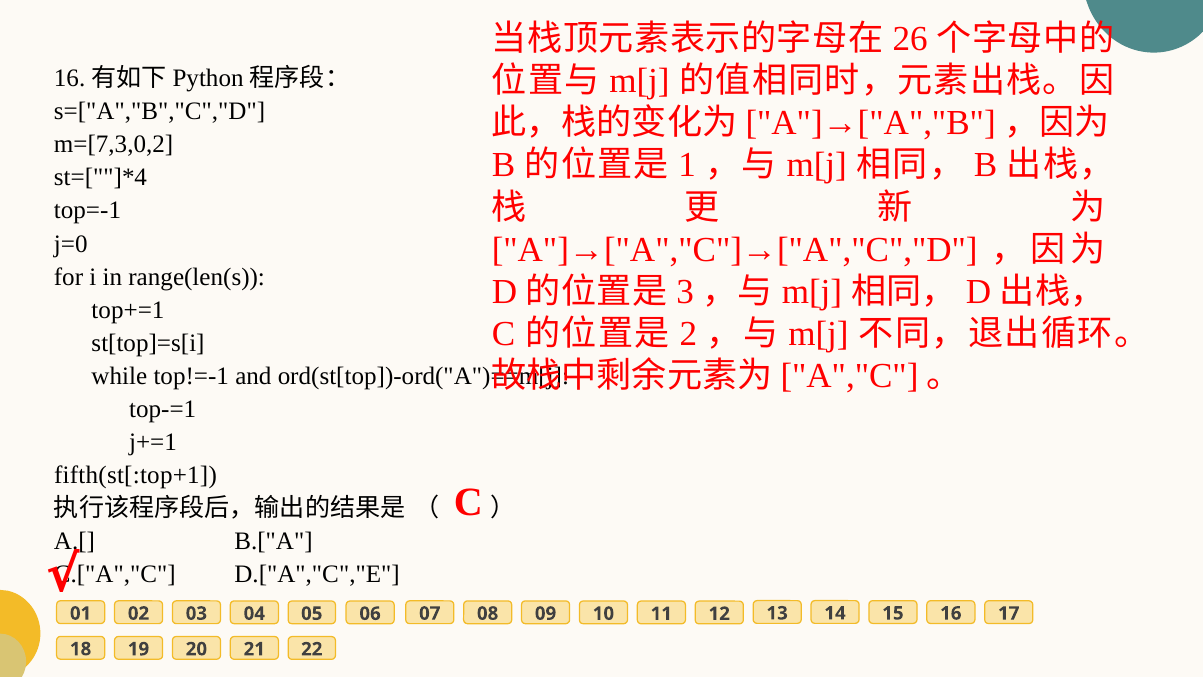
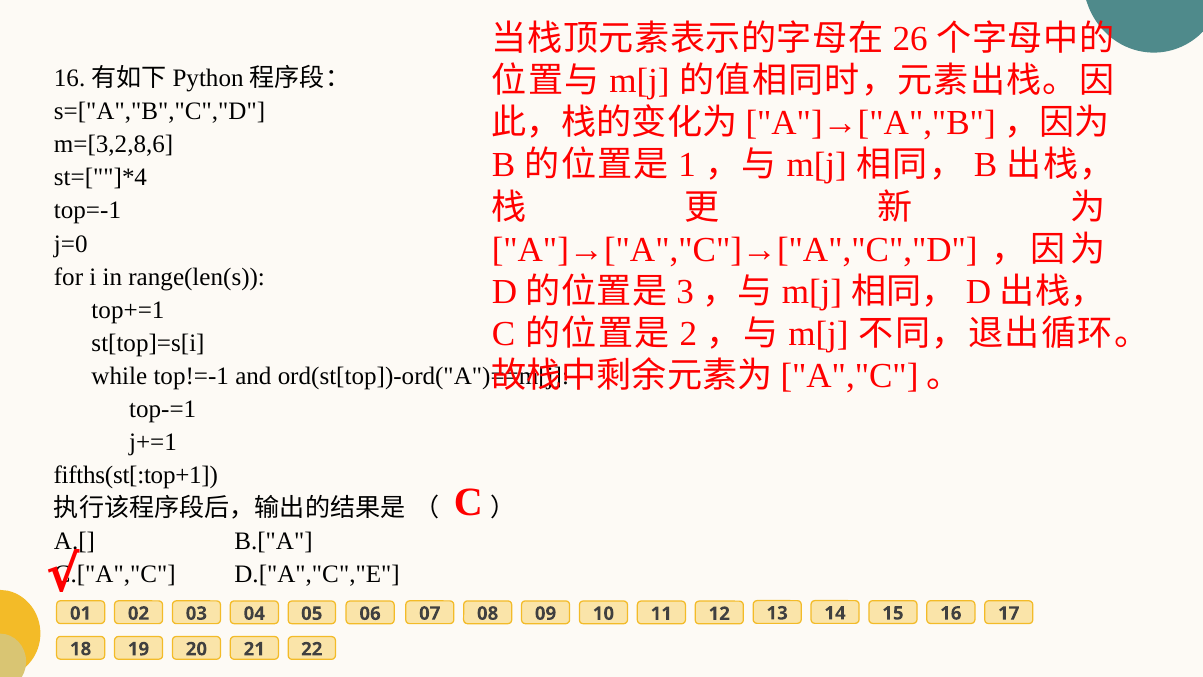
m=[7,3,0,2: m=[7,3,0,2 -> m=[3,2,8,6
fifth(st[:top+1: fifth(st[:top+1 -> fifths(st[:top+1
